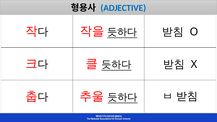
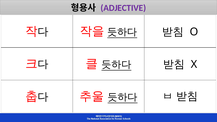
ADJECTIVE colour: blue -> purple
